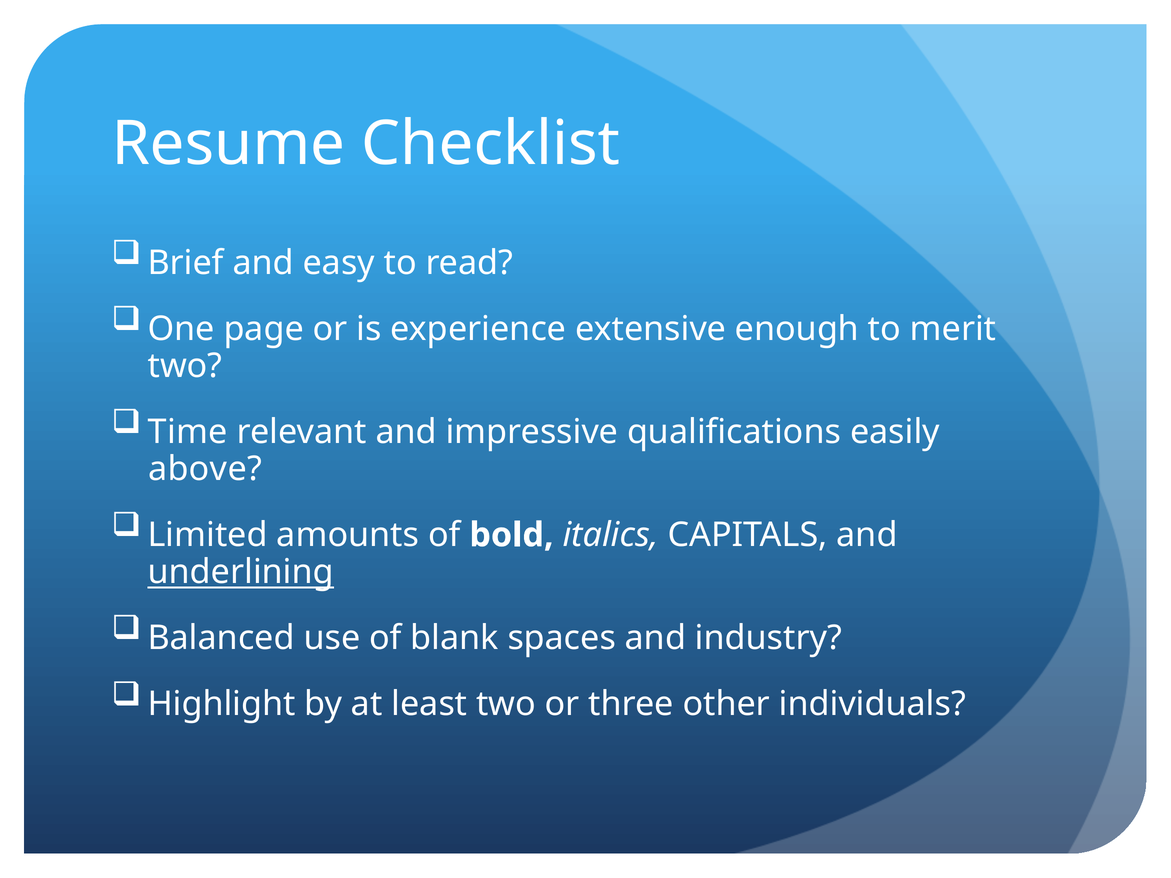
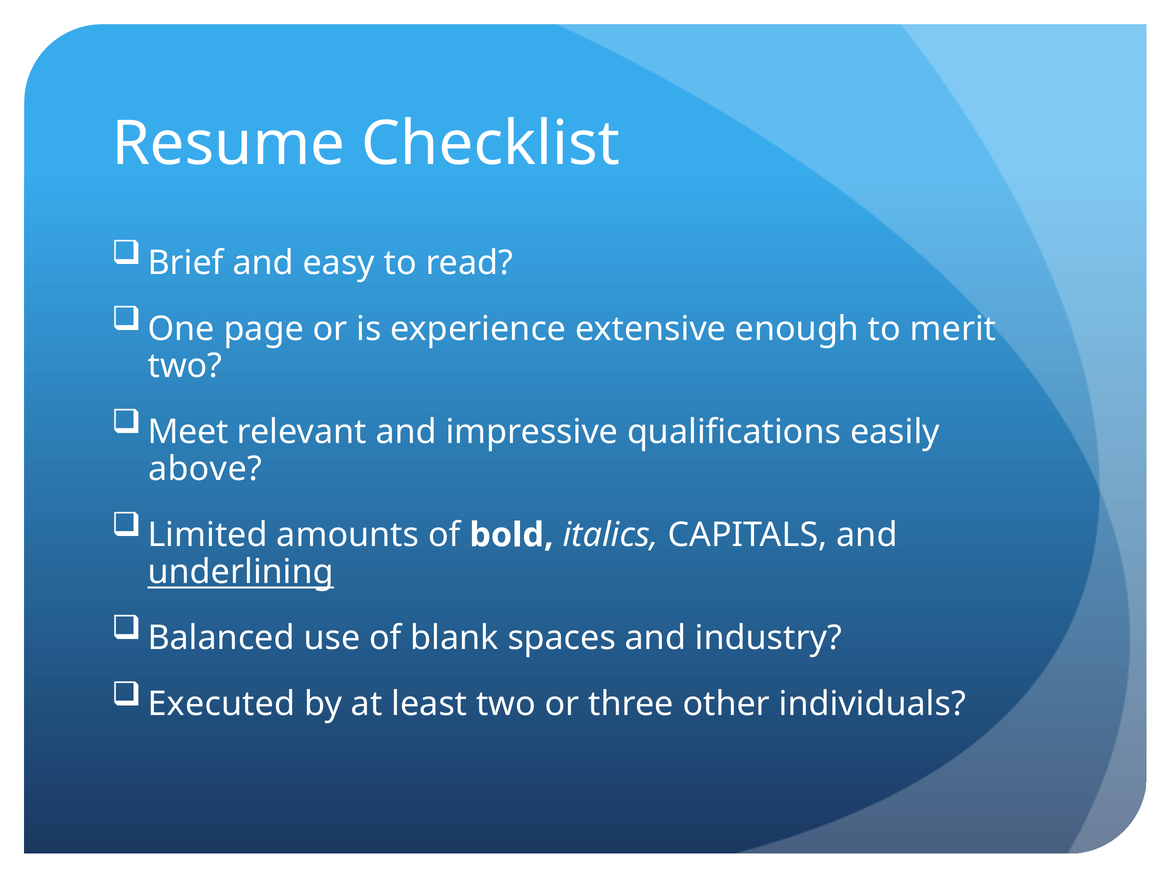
Time: Time -> Meet
Highlight: Highlight -> Executed
